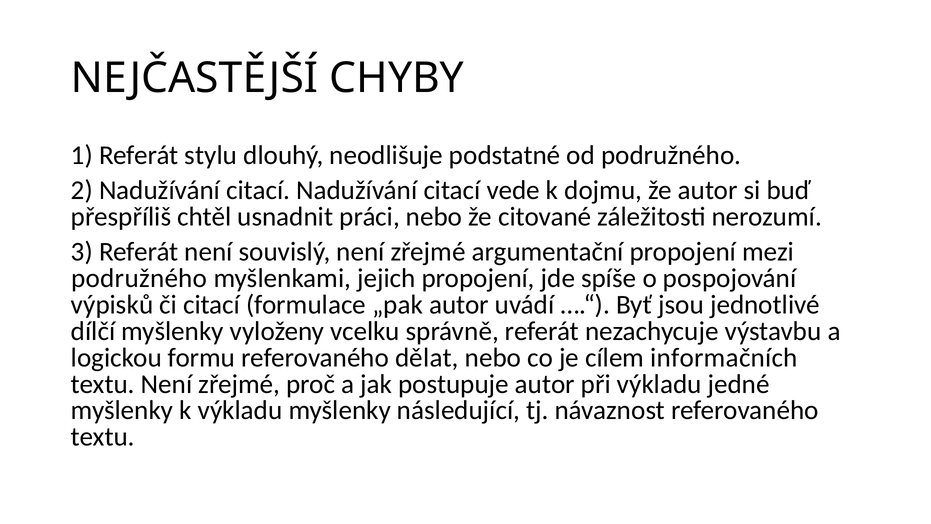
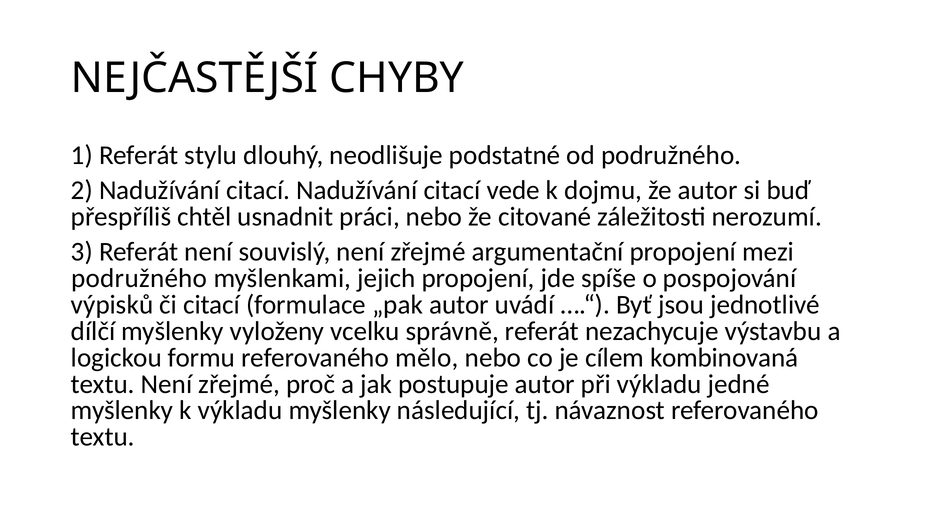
dělat: dělat -> mělo
informačních: informačních -> kombinovaná
